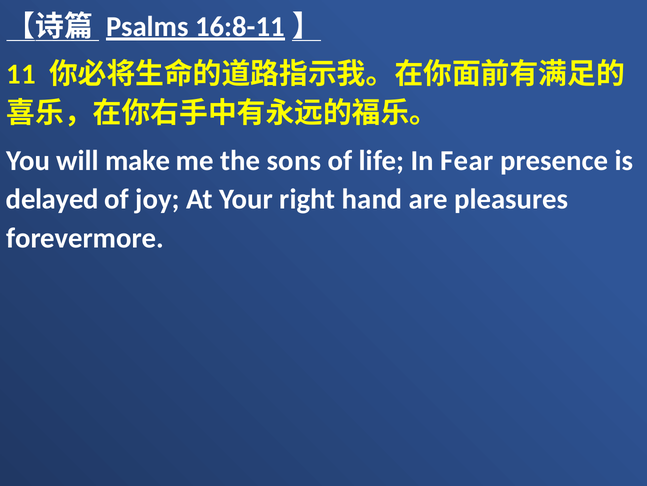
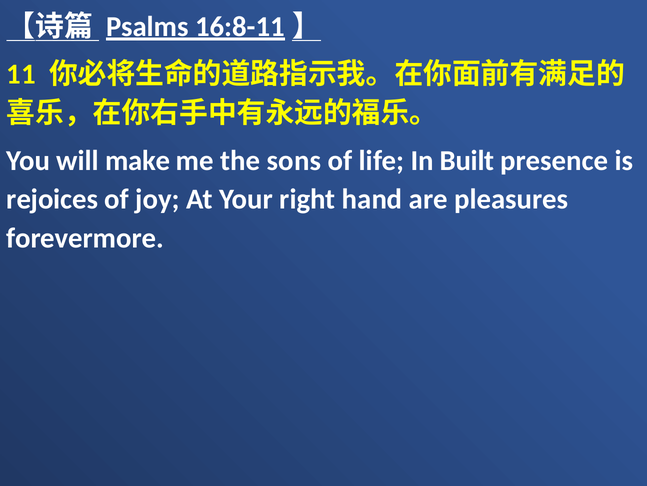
Fear: Fear -> Built
delayed: delayed -> rejoices
